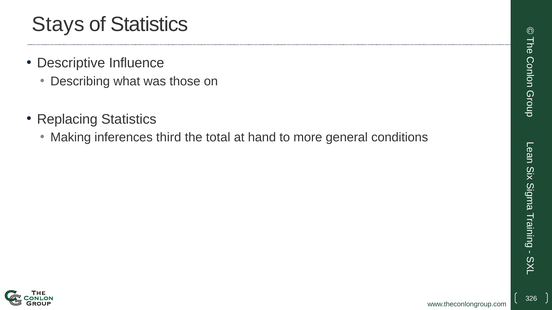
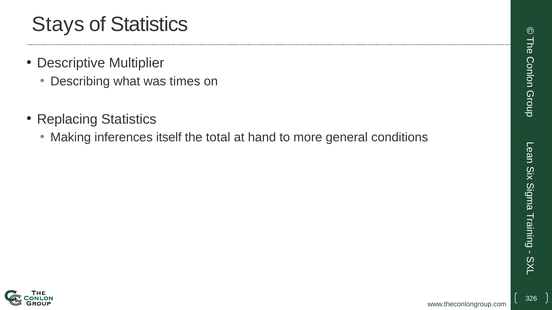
Influence: Influence -> Multiplier
those: those -> times
third: third -> itself
